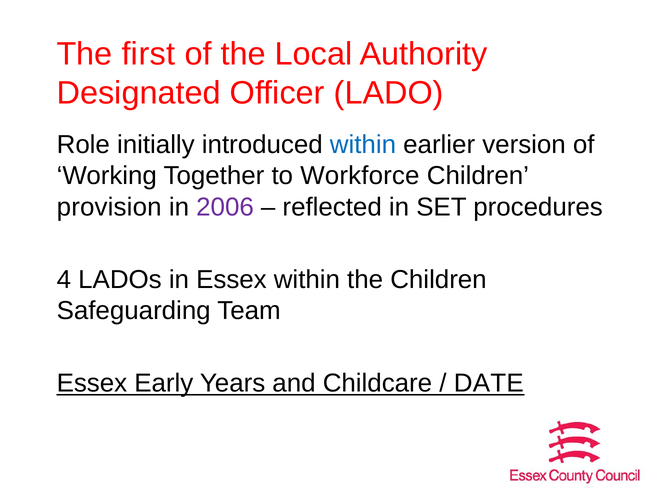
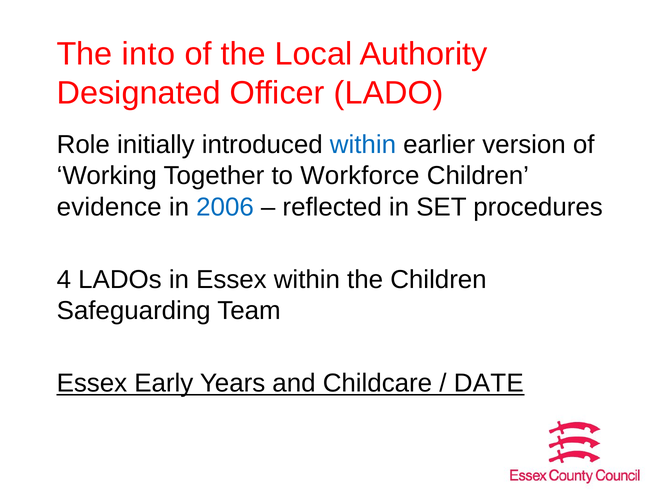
first: first -> into
provision: provision -> evidence
2006 colour: purple -> blue
